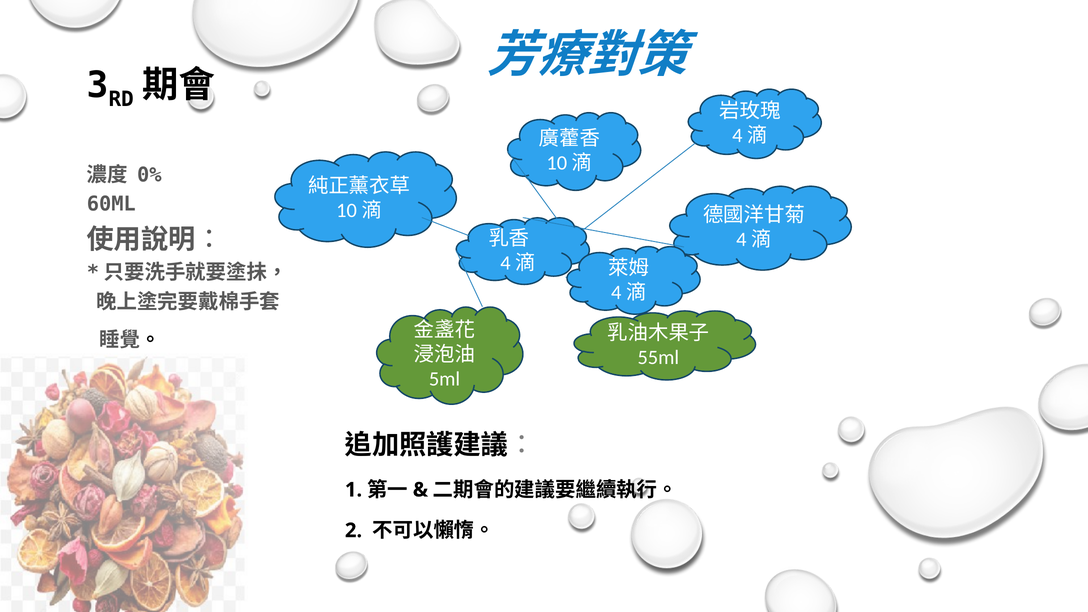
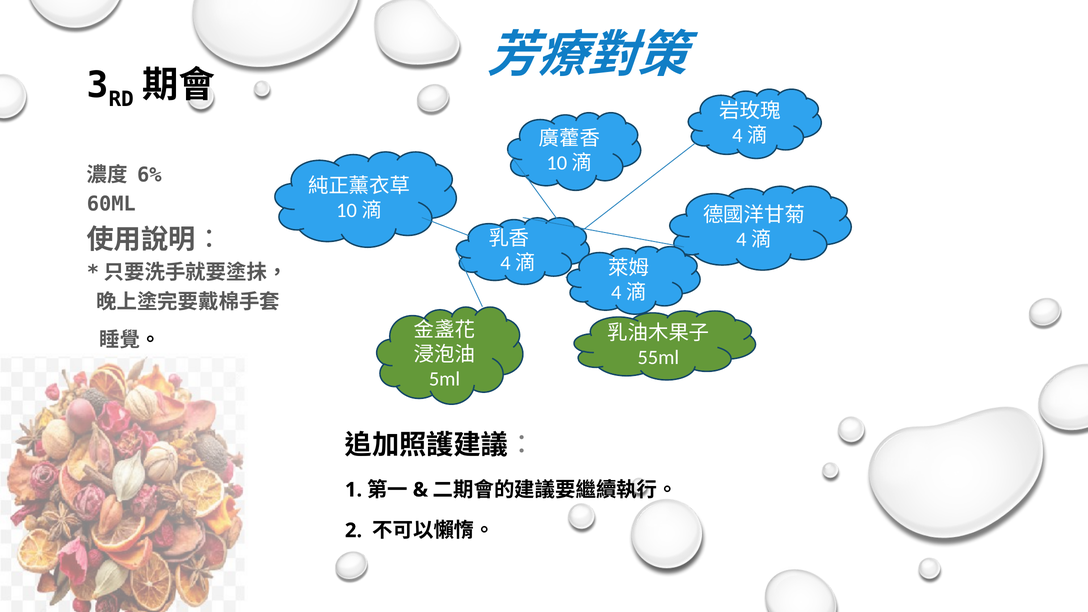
0%: 0% -> 6%
